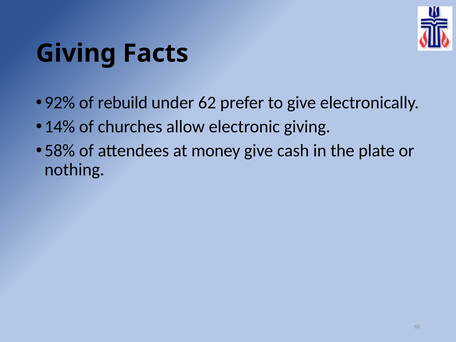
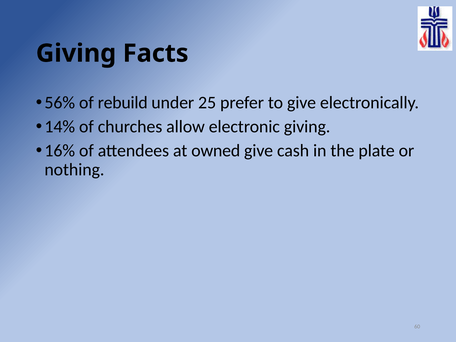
92%: 92% -> 56%
62: 62 -> 25
58%: 58% -> 16%
money: money -> owned
